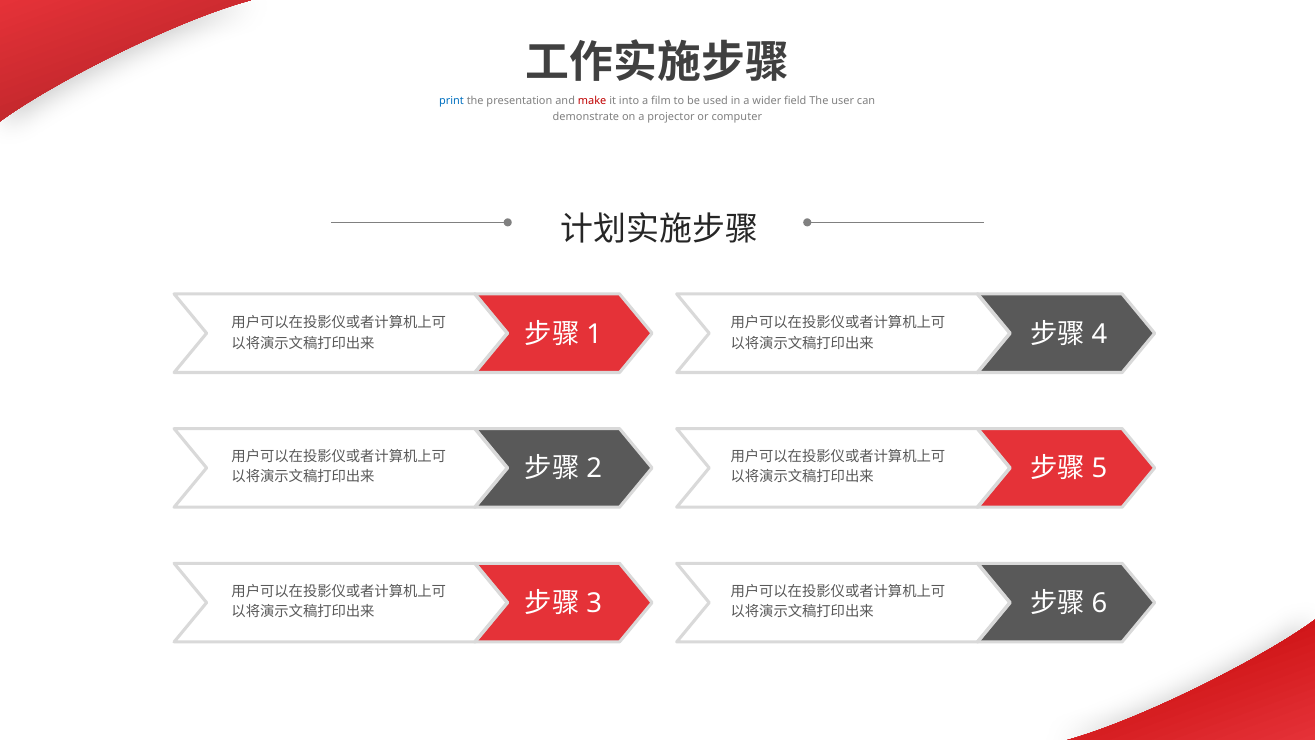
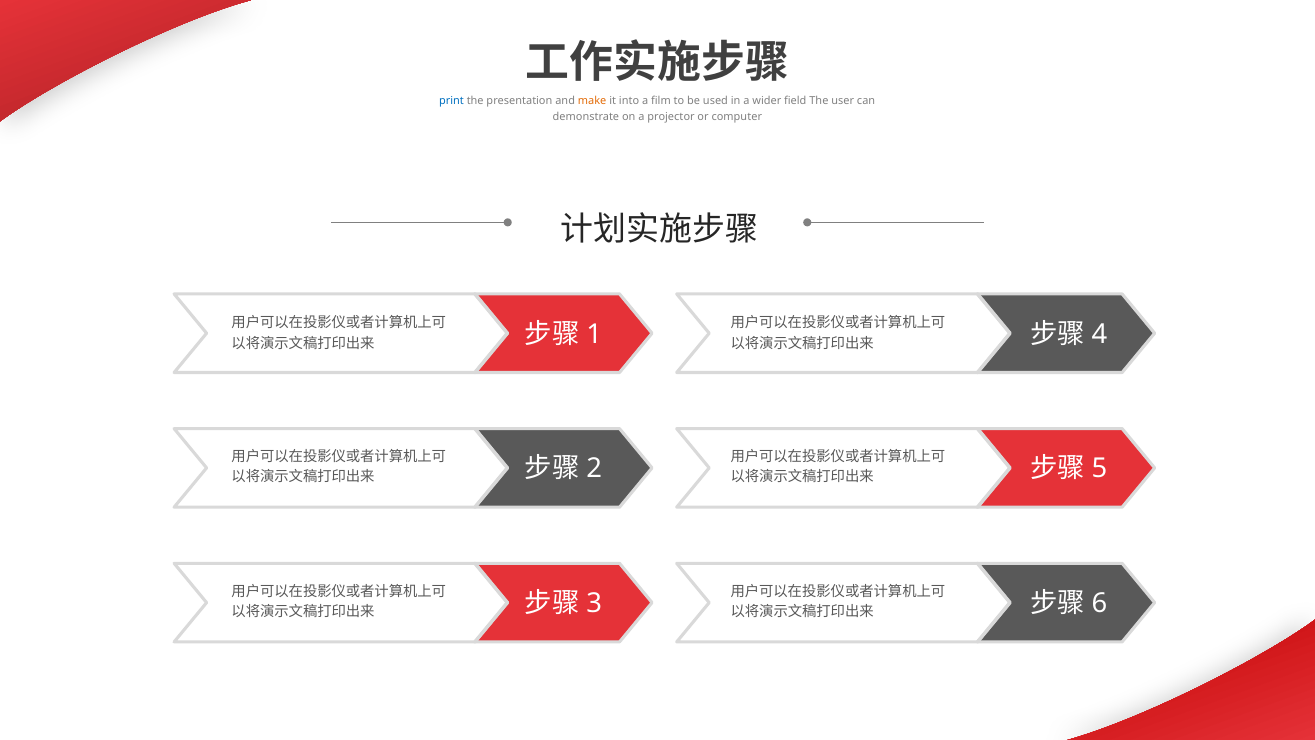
make colour: red -> orange
